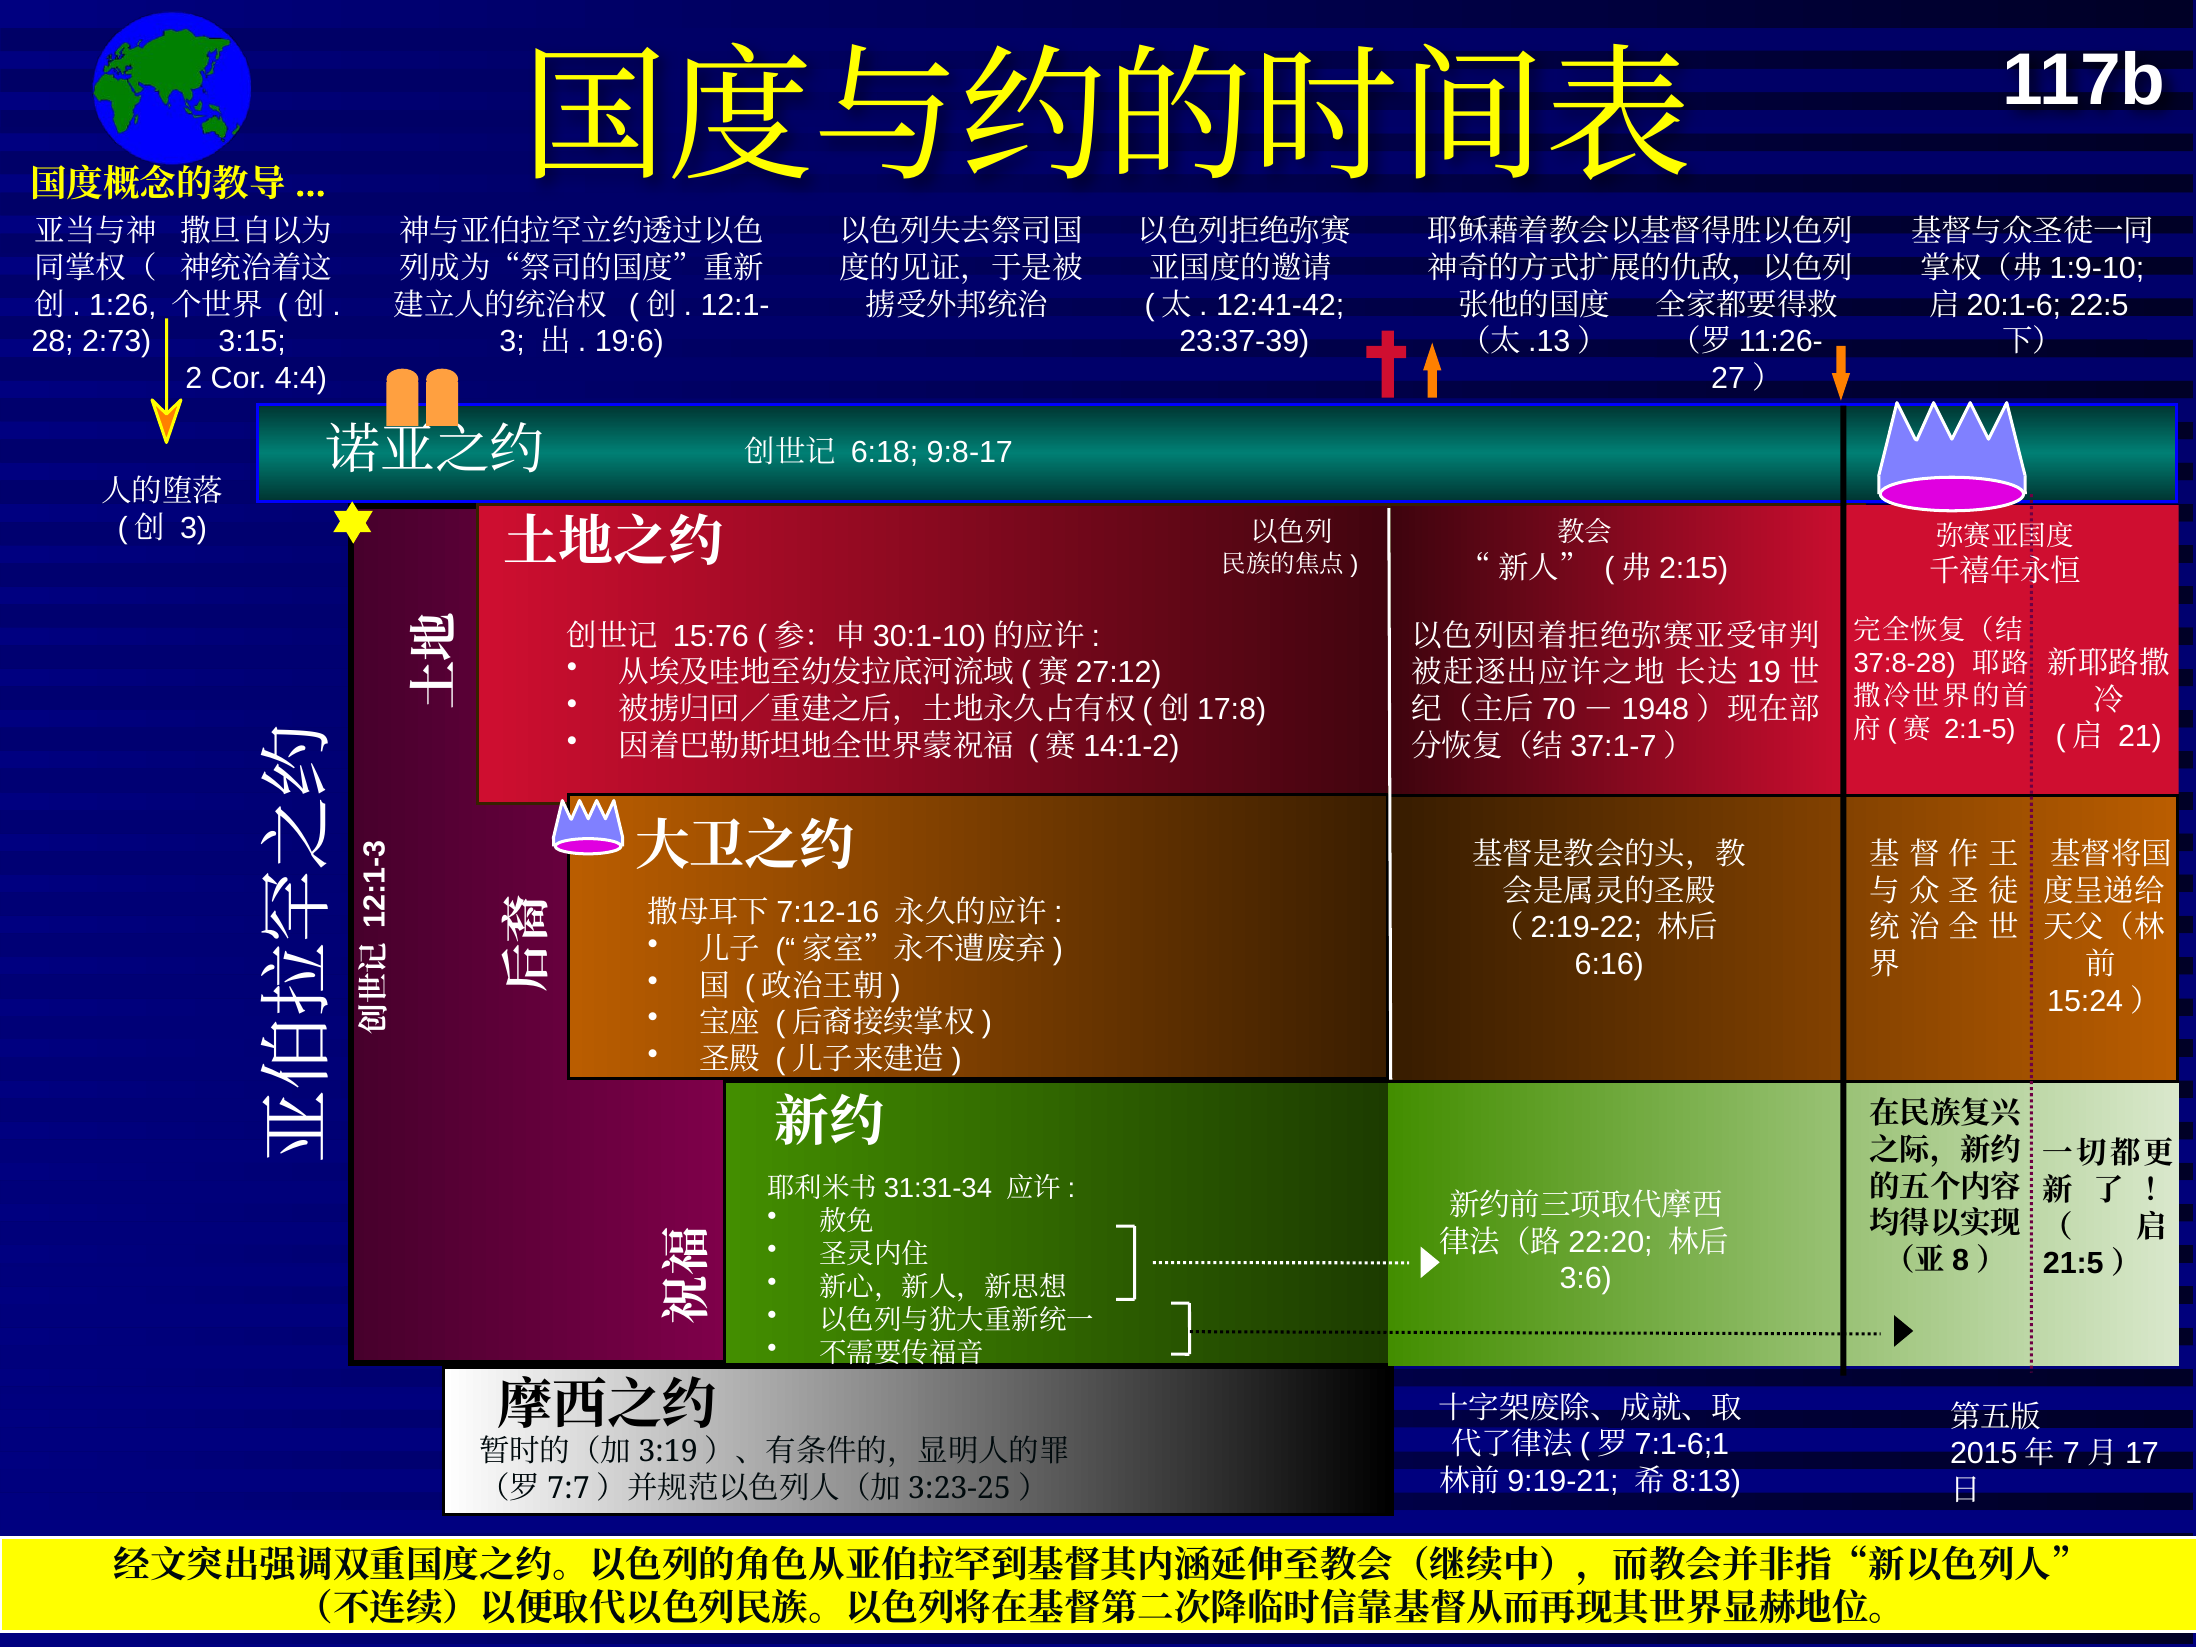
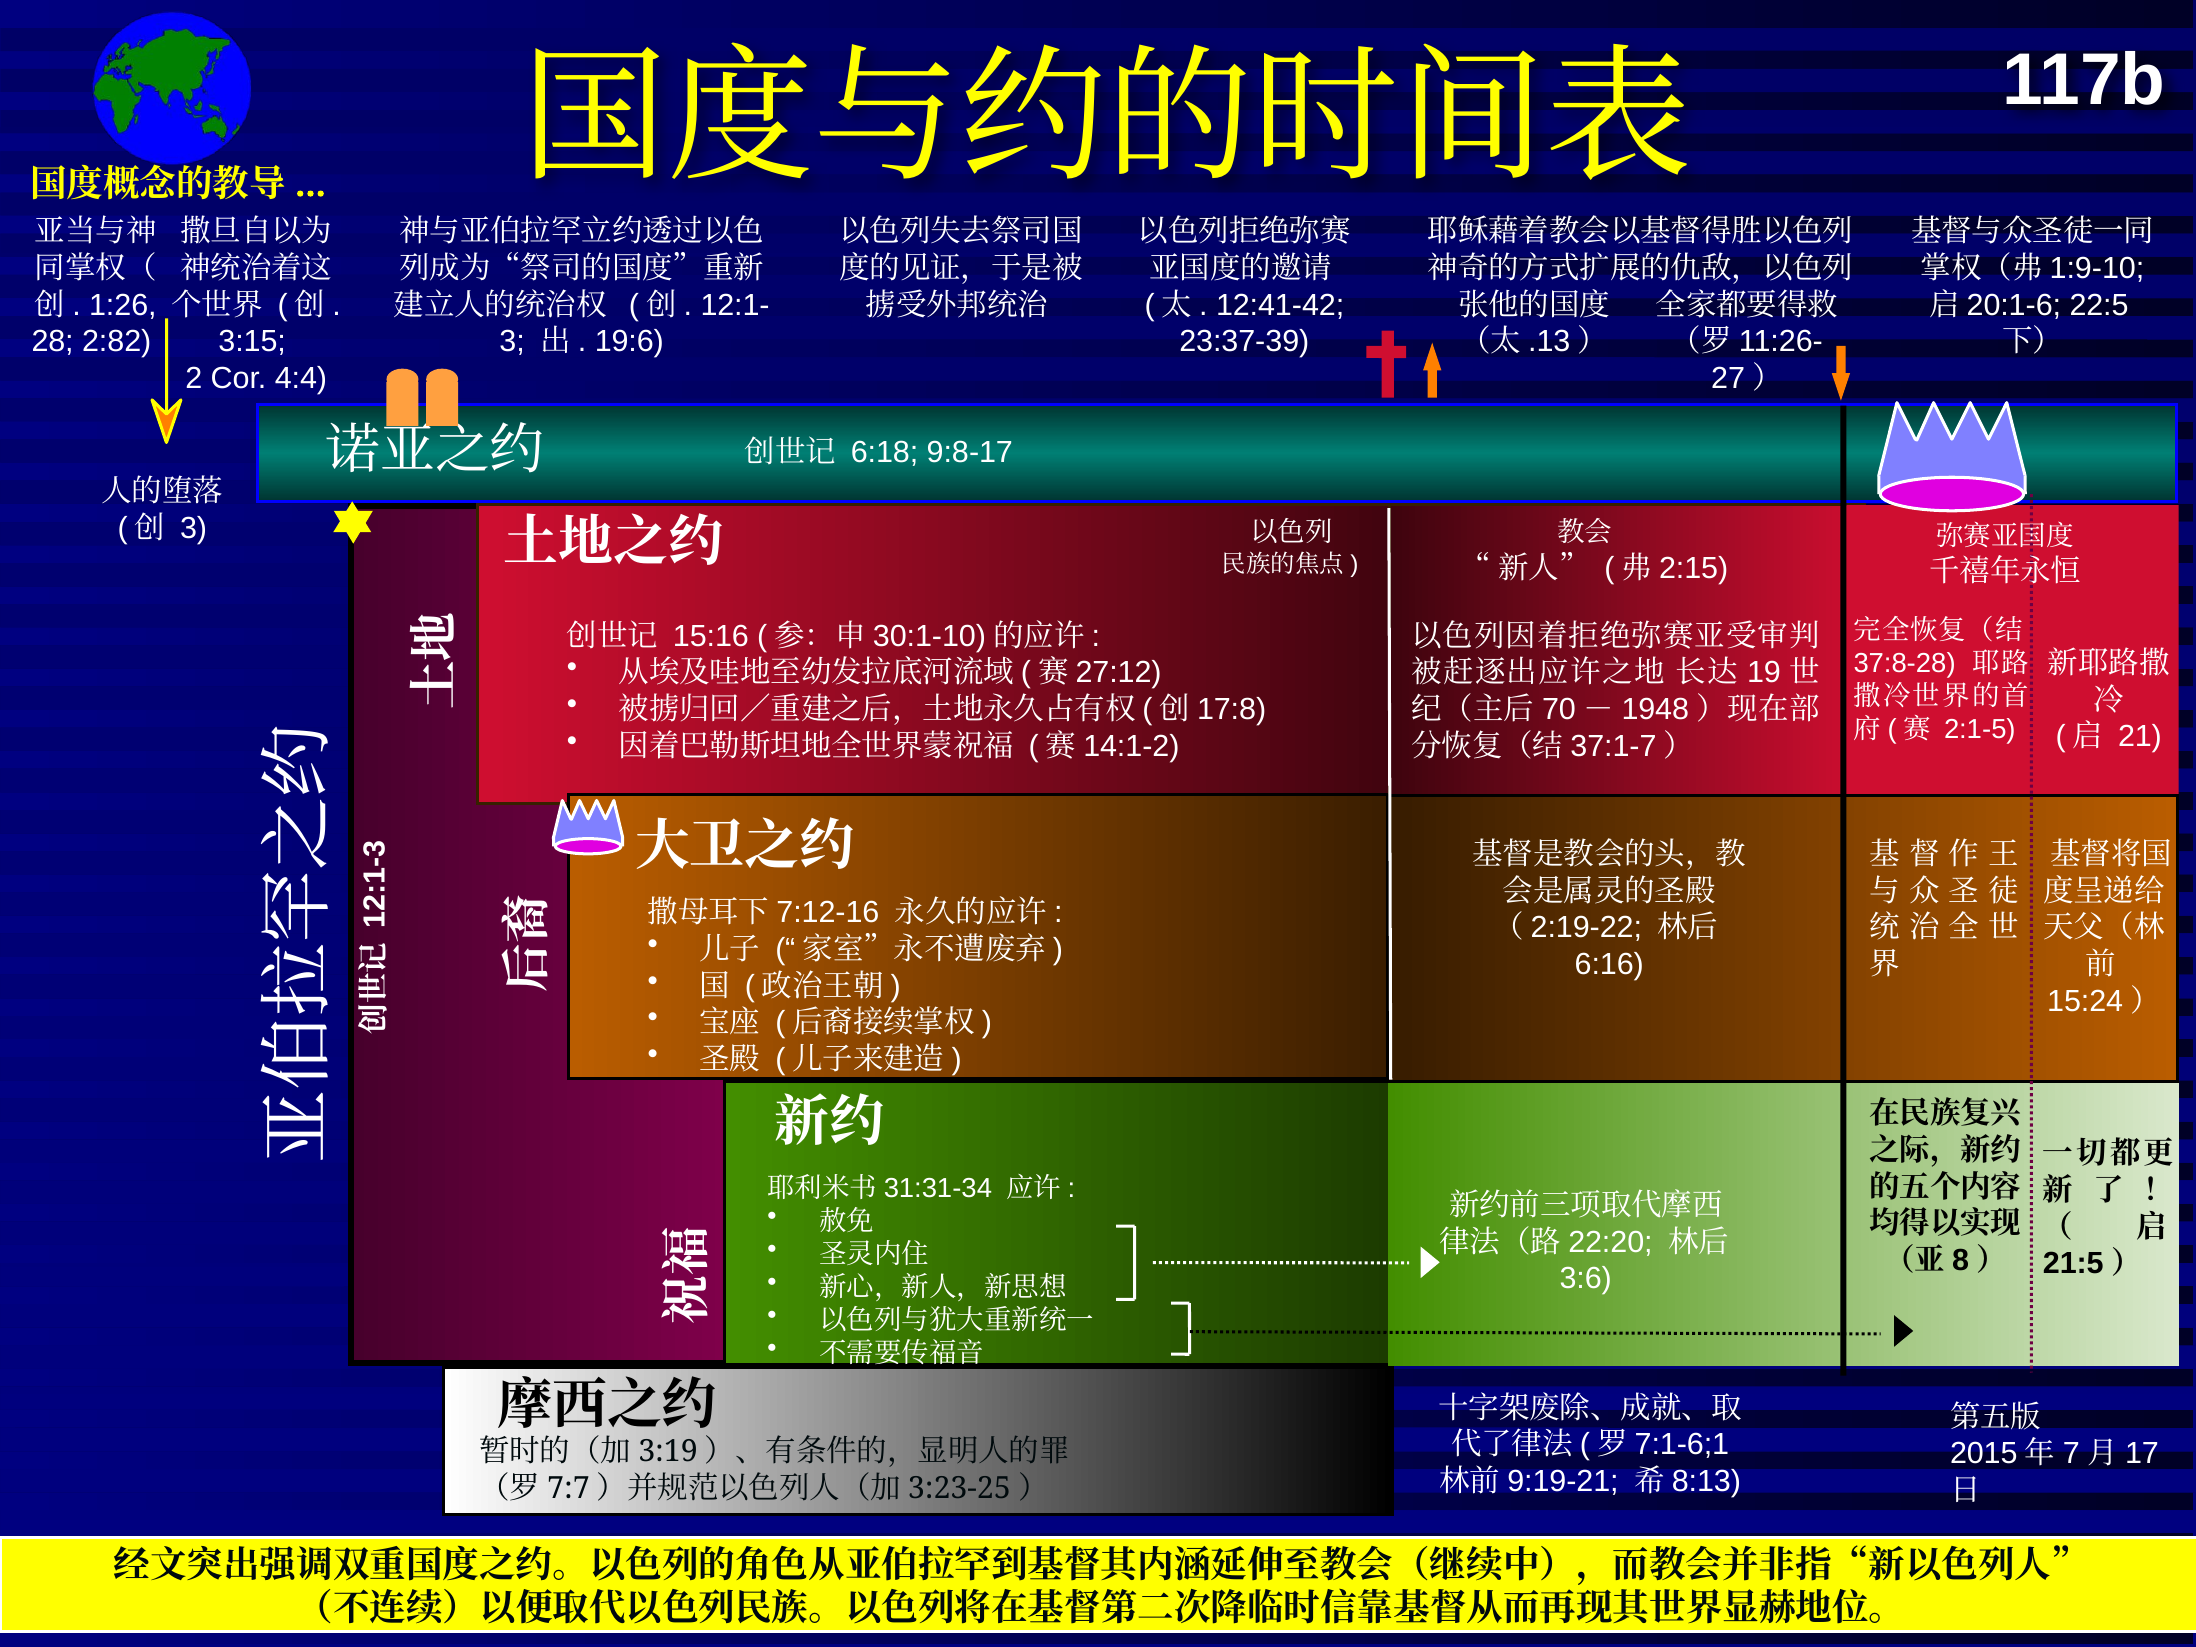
2:73: 2:73 -> 2:82
15:76: 15:76 -> 15:16
